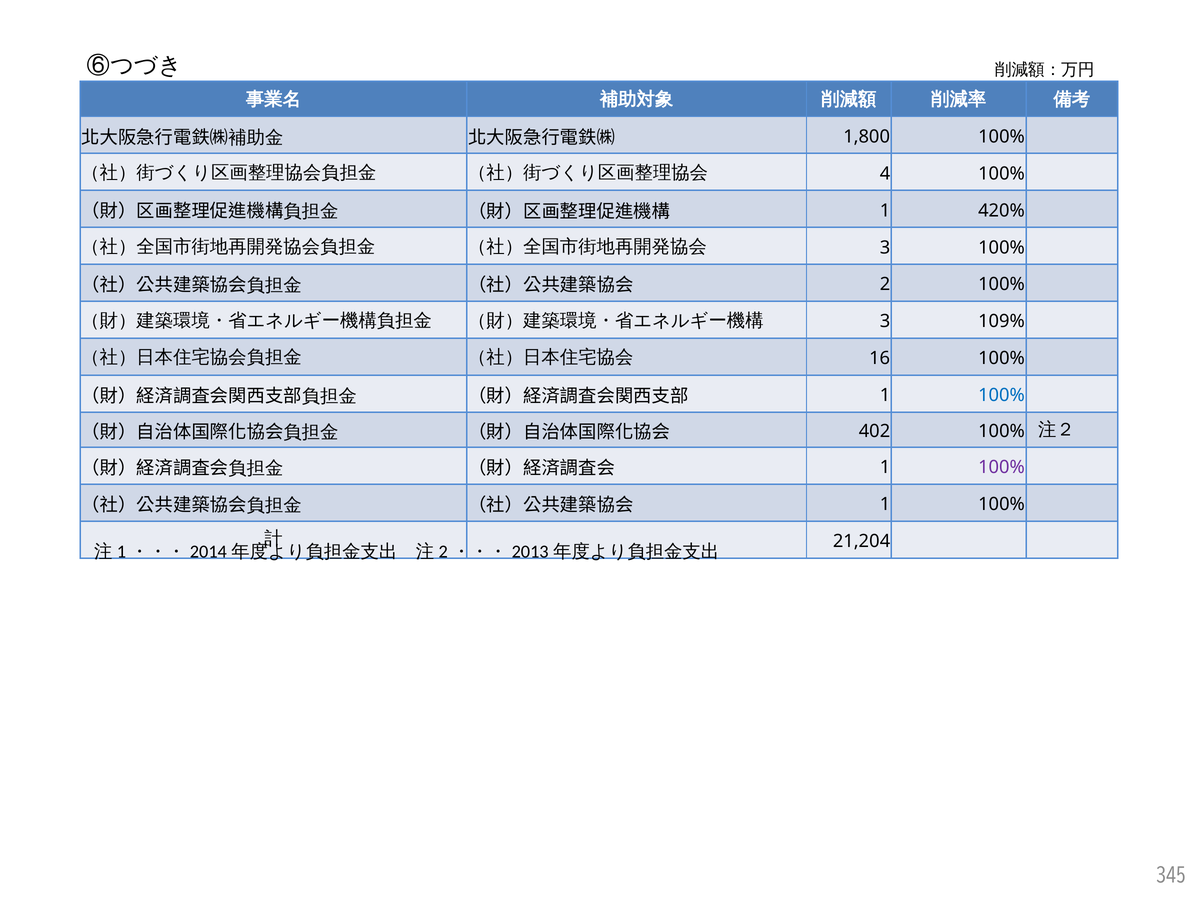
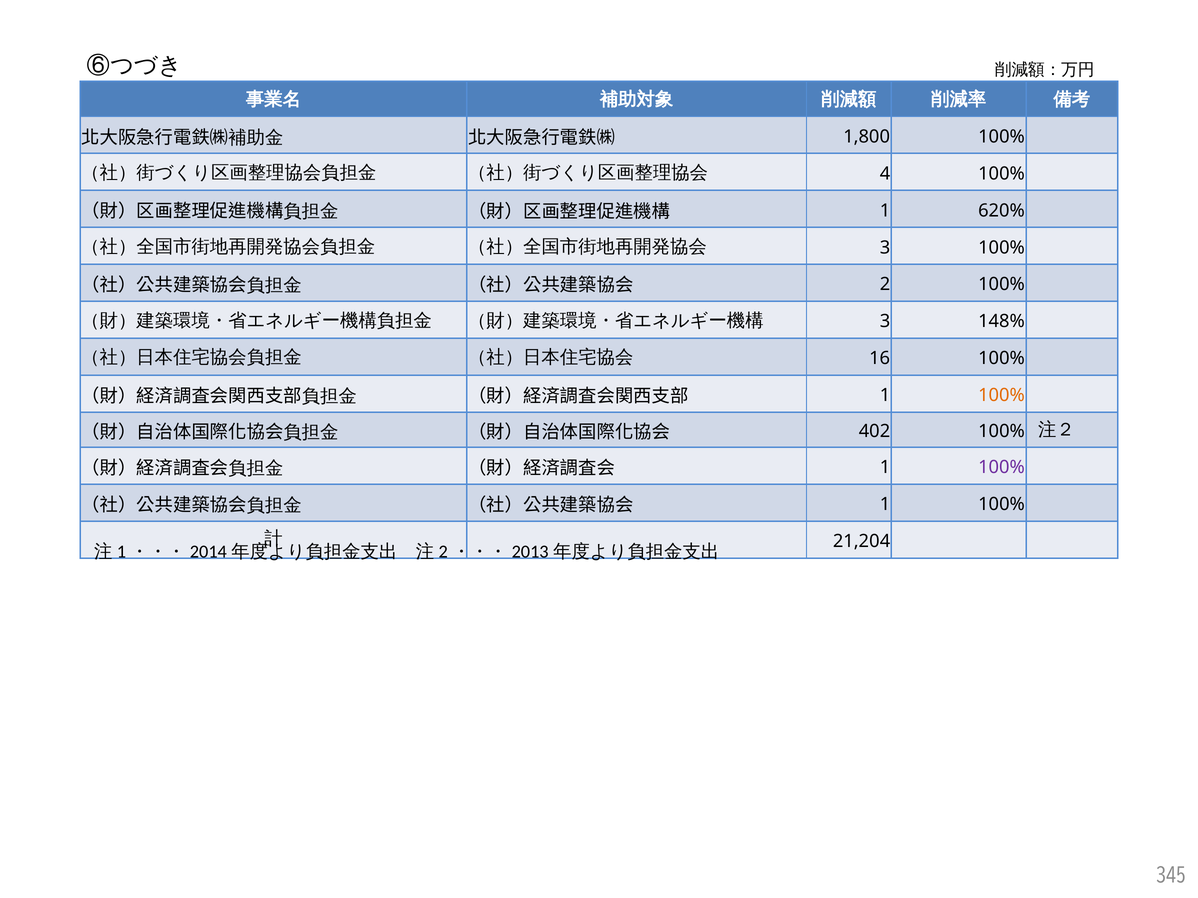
420%: 420% -> 620%
109%: 109% -> 148%
100% at (1001, 396) colour: blue -> orange
